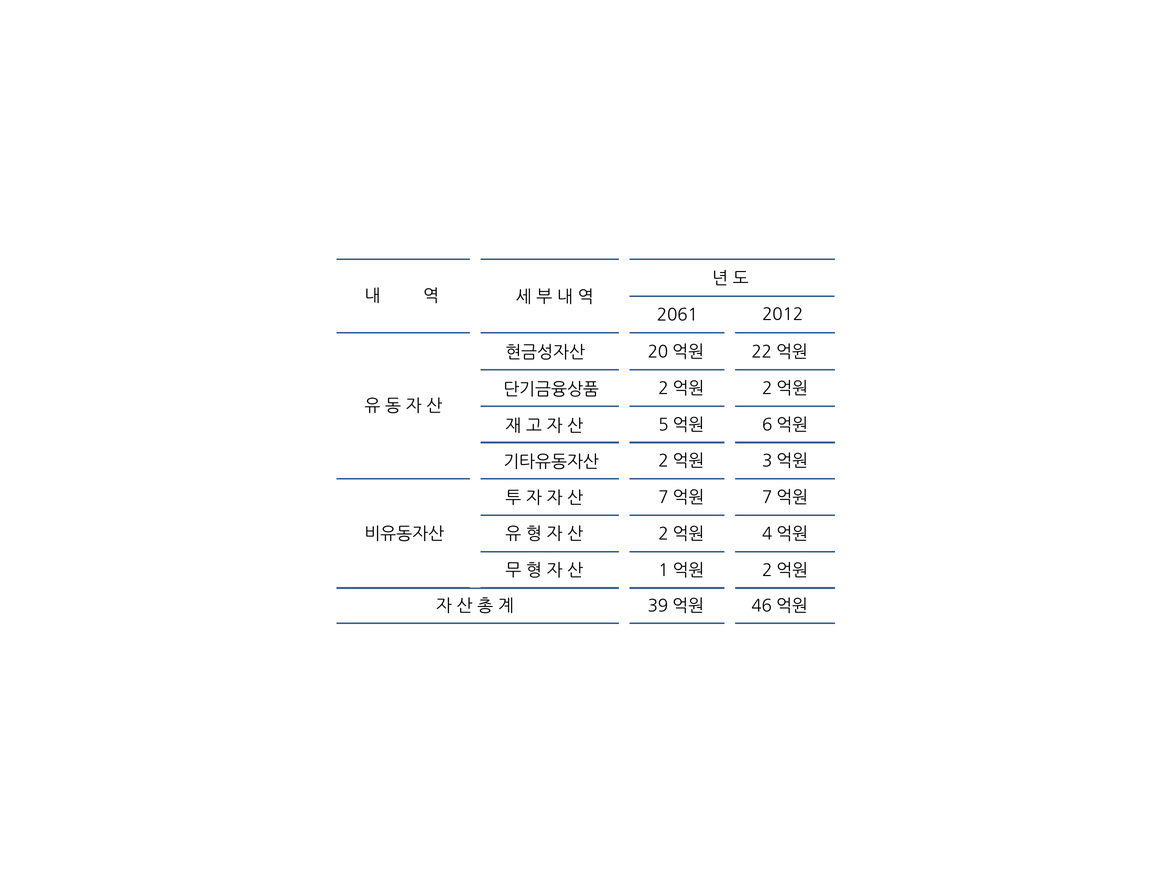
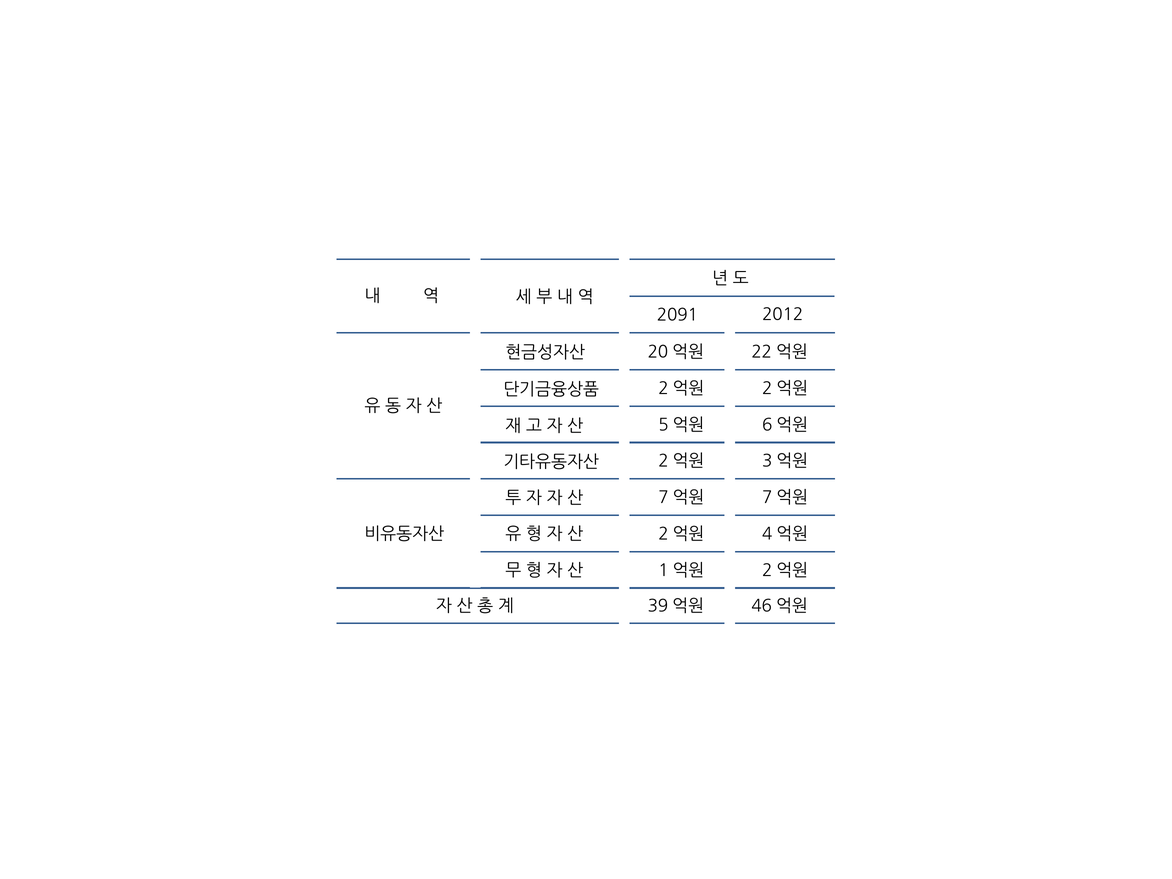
2061: 2061 -> 2091
